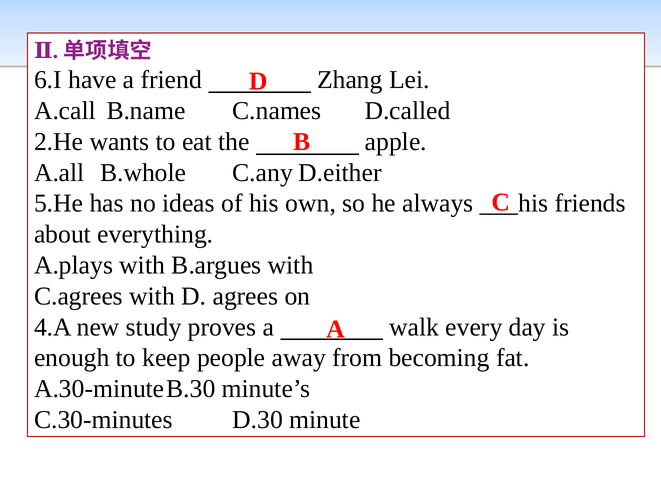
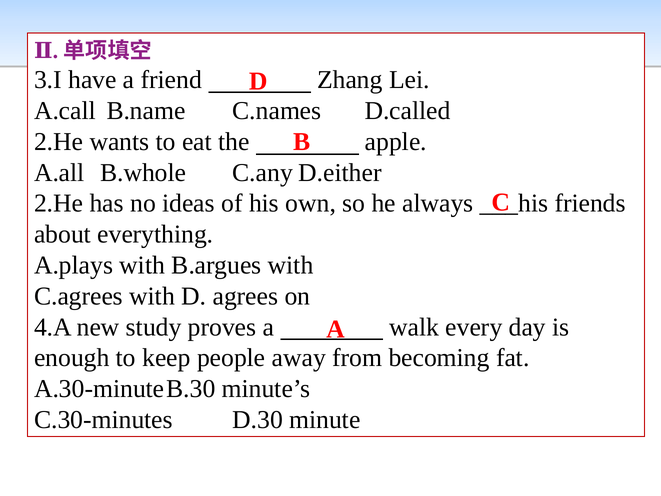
6.I: 6.I -> 3.I
5.He at (59, 203): 5.He -> 2.He
